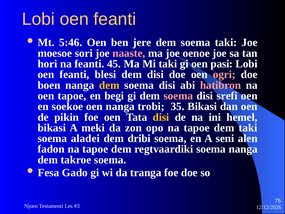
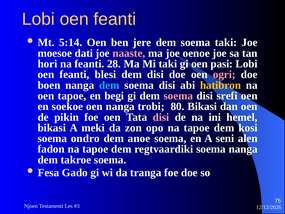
5:46: 5:46 -> 5:14
sori: sori -> dati
45: 45 -> 28
dem at (109, 85) colour: yellow -> light blue
hatibron colour: pink -> yellow
35: 35 -> 80
disi at (161, 117) colour: yellow -> pink
dem taki: taki -> kosi
aladei: aladei -> ondro
dribi: dribi -> anoe
